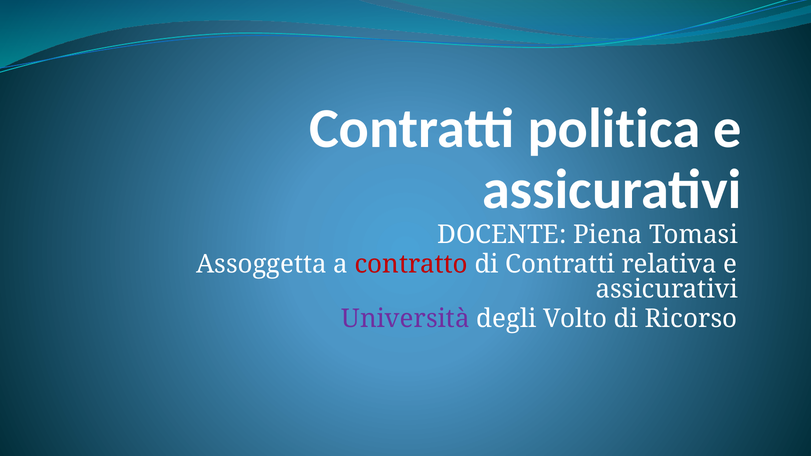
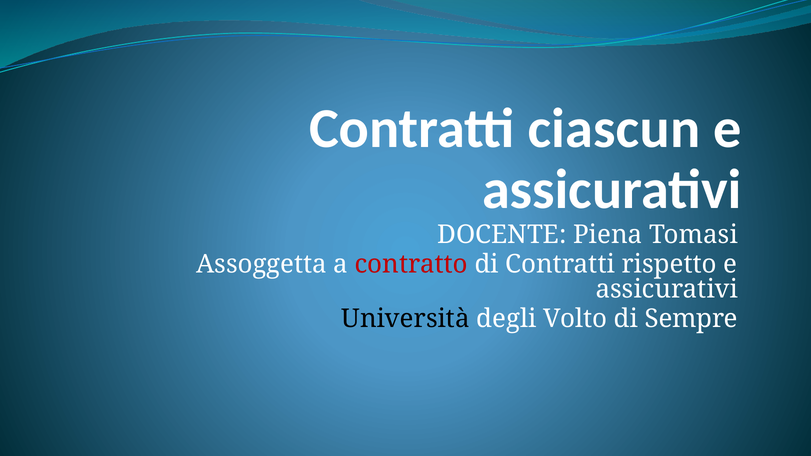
politica: politica -> ciascun
relativa: relativa -> rispetto
Università colour: purple -> black
Ricorso: Ricorso -> Sempre
